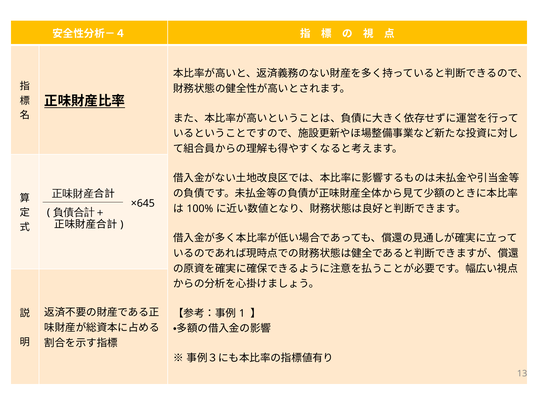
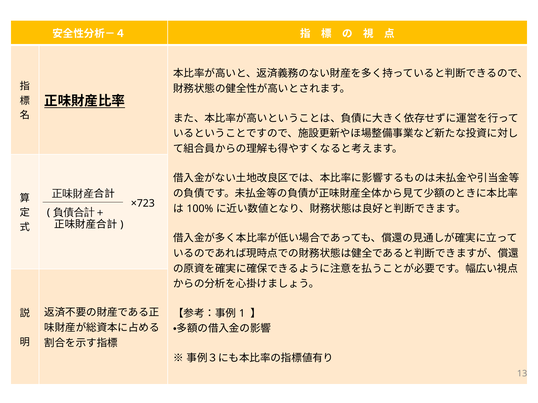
×645: ×645 -> ×723
